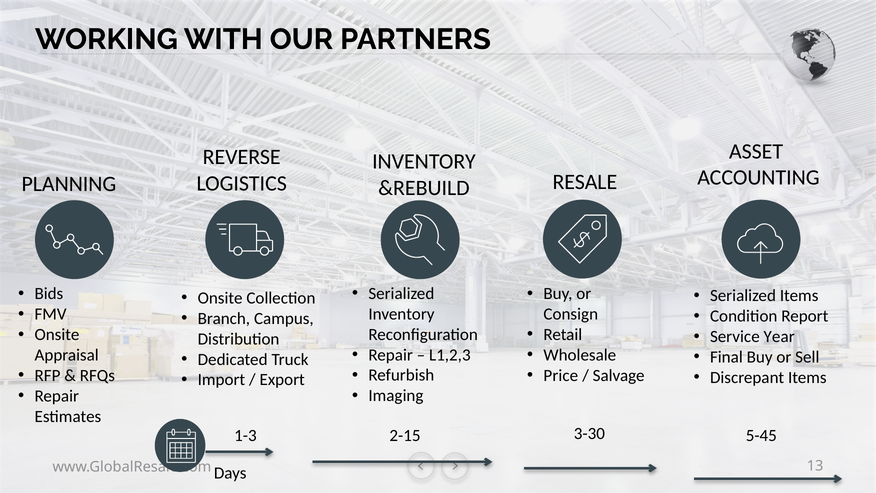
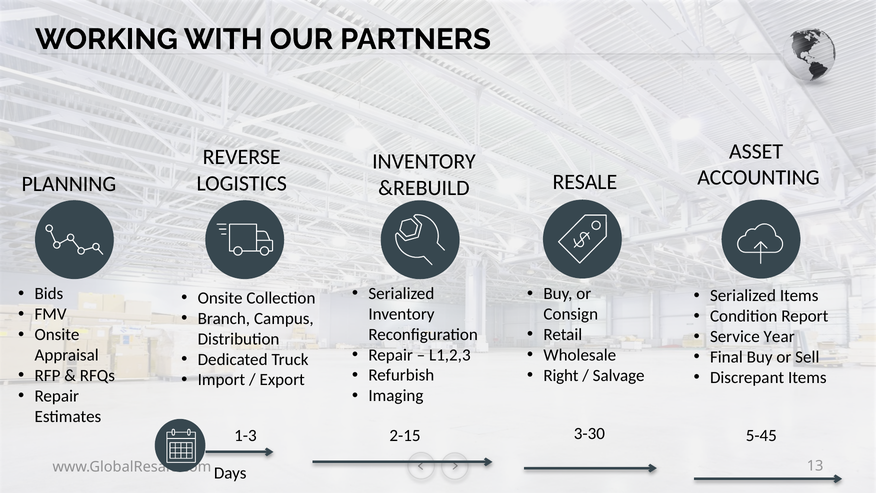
Price: Price -> Right
